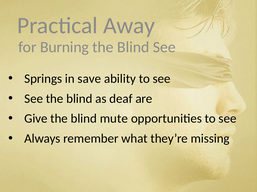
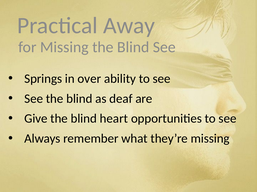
for Burning: Burning -> Missing
save: save -> over
mute: mute -> heart
